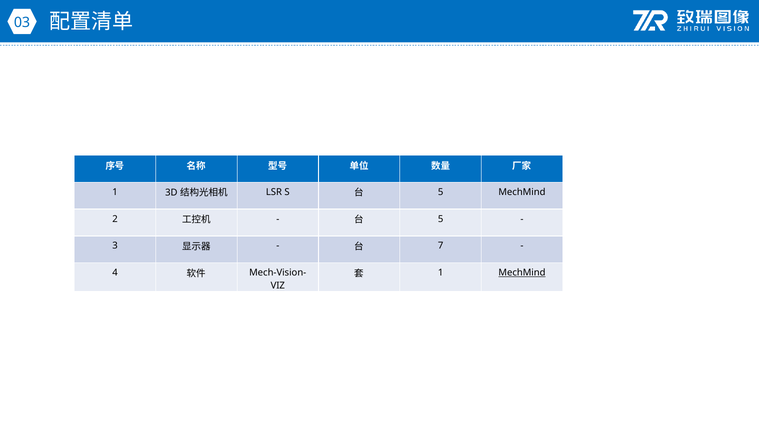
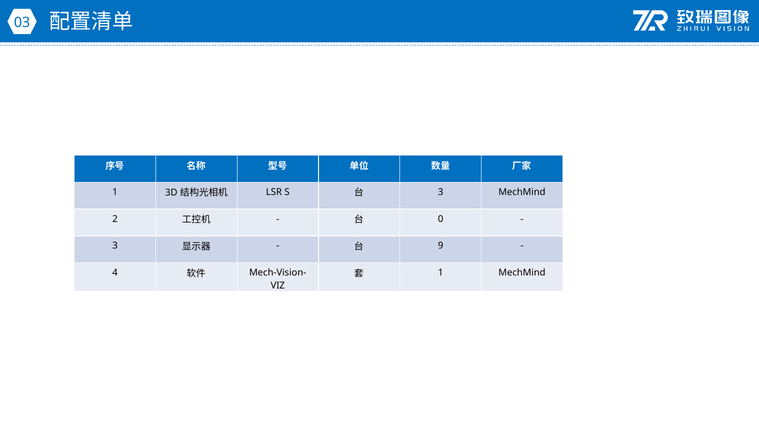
5 at (441, 192): 5 -> 3
5 at (441, 219): 5 -> 0
7: 7 -> 9
MechMind at (522, 273) underline: present -> none
